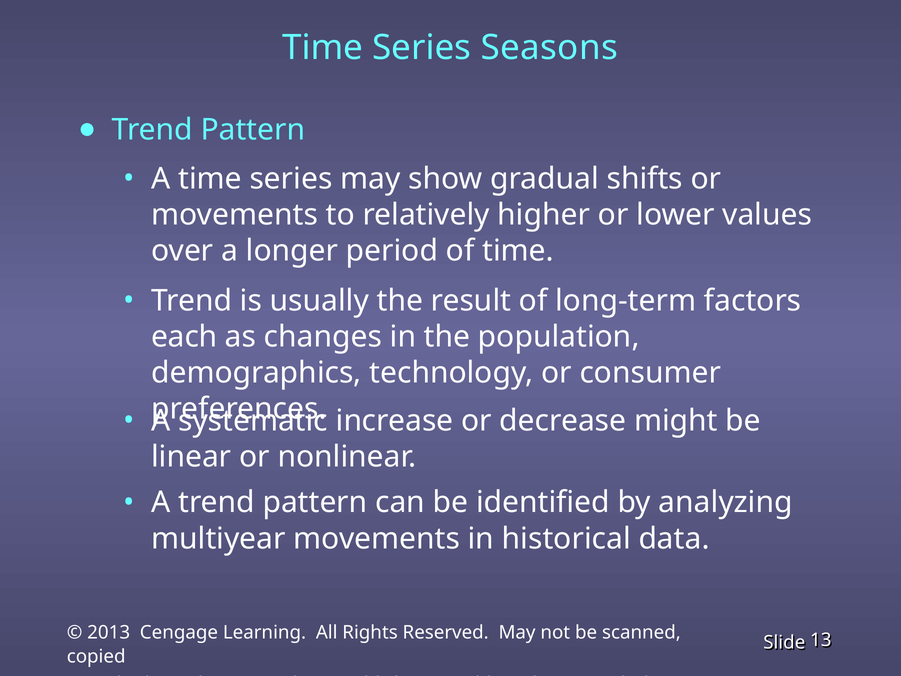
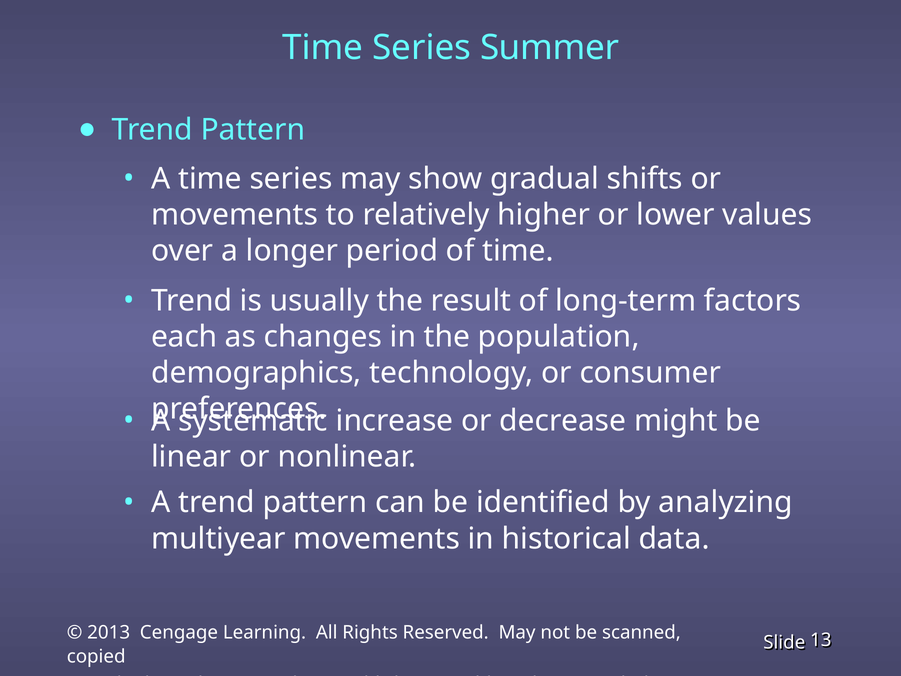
Seasons: Seasons -> Summer
